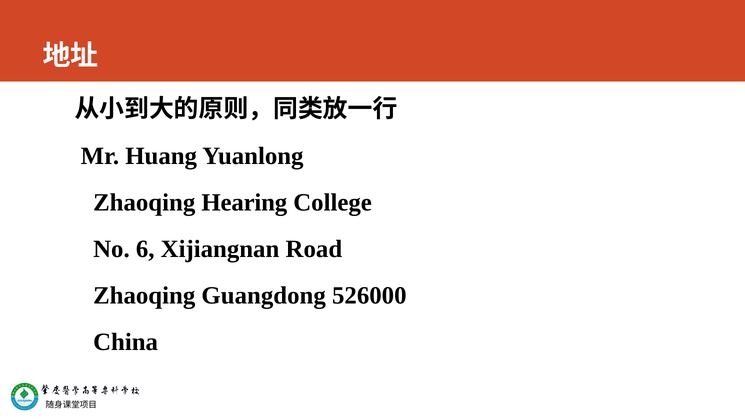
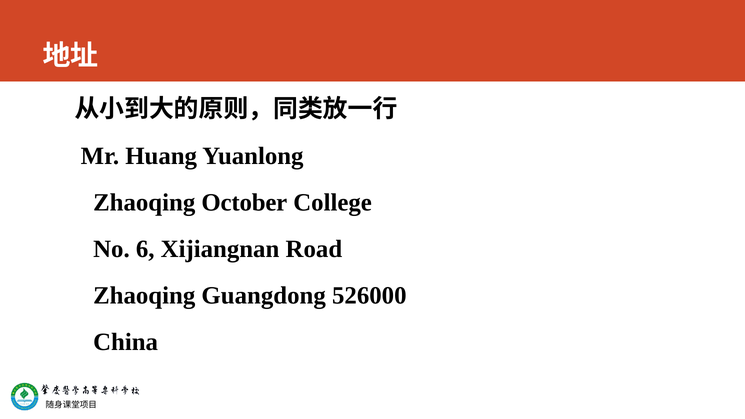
Hearing: Hearing -> October
